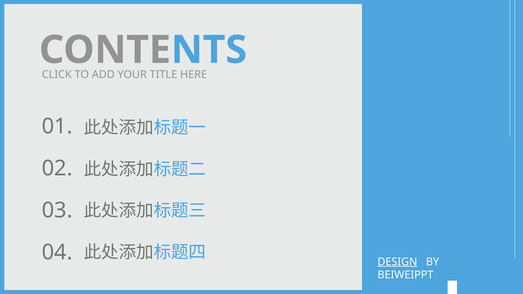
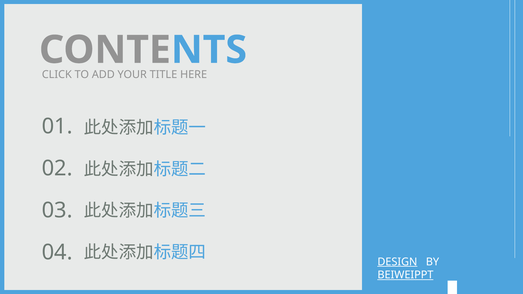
BEIWEIPPT underline: none -> present
